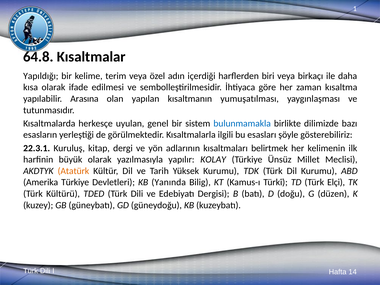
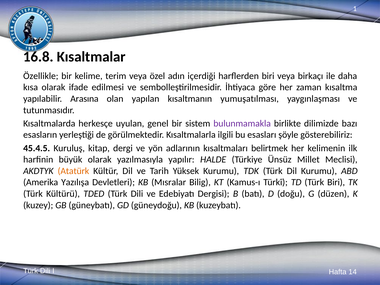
64.8: 64.8 -> 16.8
Yapıldığı: Yapıldığı -> Özellikle
bulunmamakla colour: blue -> purple
22.3.1: 22.3.1 -> 45.4.5
KOLAY: KOLAY -> HALDE
Amerika Türkiye: Türkiye -> Yazılışa
Yanında: Yanında -> Mısralar
Türk Elçi: Elçi -> Biri
